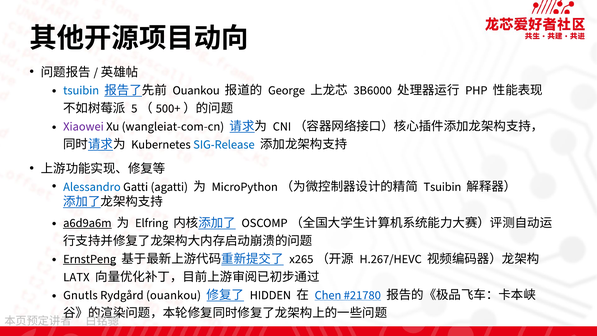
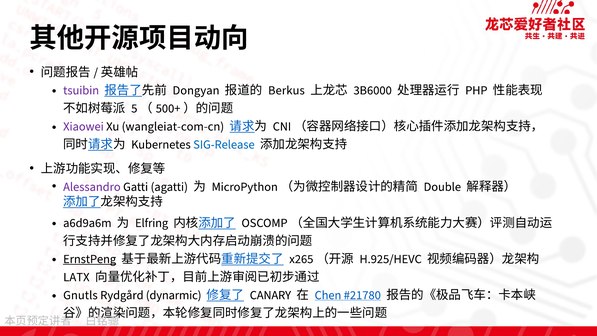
tsuibin at (81, 90) colour: blue -> purple
Ouankou at (196, 90): Ouankou -> Dongyan
George: George -> Berkus
Alessandro colour: blue -> purple
Tsuibin at (442, 187): Tsuibin -> Double
a6d9a6m underline: present -> none
H.267/HEVC: H.267/HEVC -> H.925/HEVC
Rydgård ouankou: ouankou -> dynarmic
HIDDEN: HIDDEN -> CANARY
